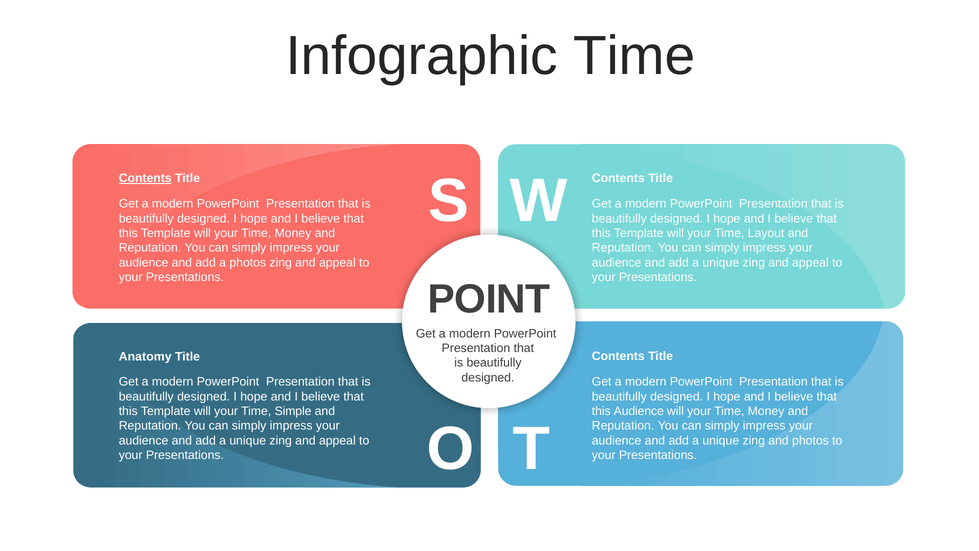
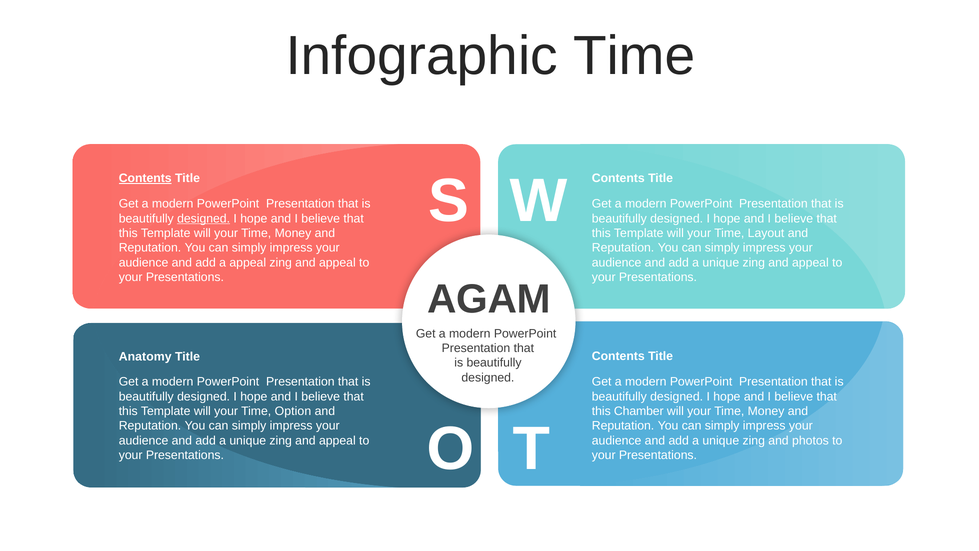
designed at (204, 218) underline: none -> present
a photos: photos -> appeal
POINT: POINT -> AGAM
Simple: Simple -> Option
this Audience: Audience -> Chamber
